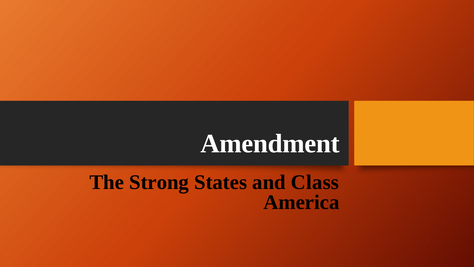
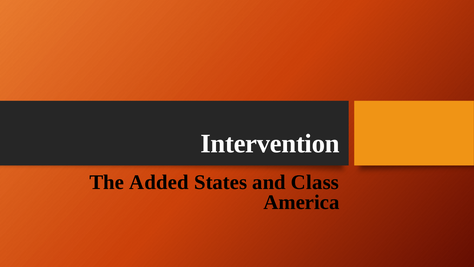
Amendment: Amendment -> Intervention
Strong: Strong -> Added
